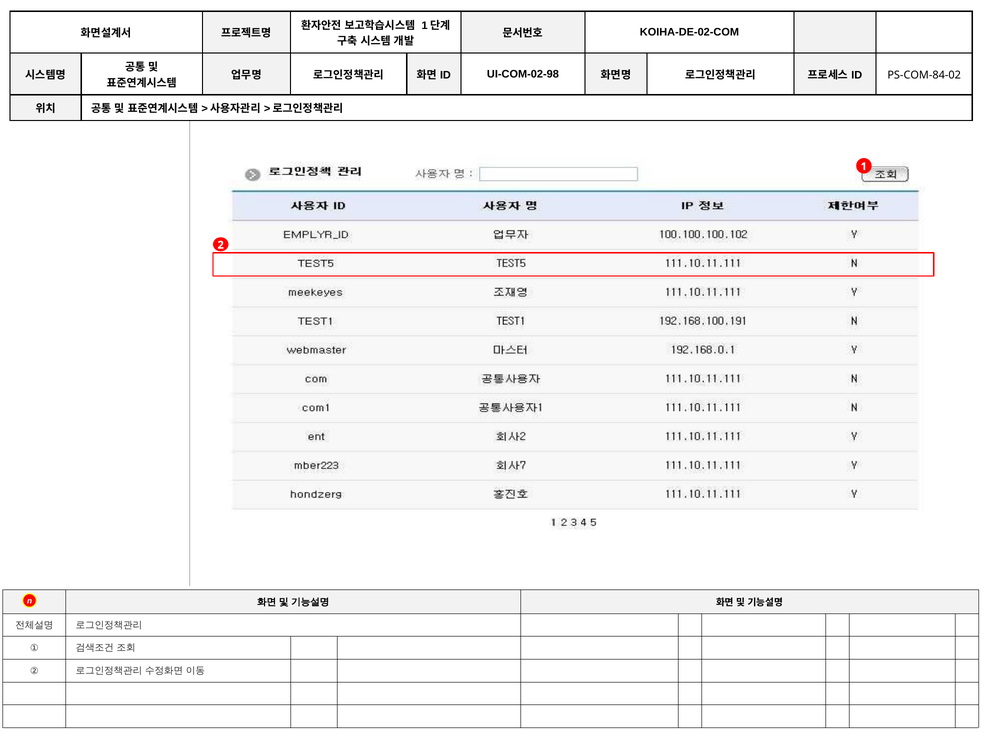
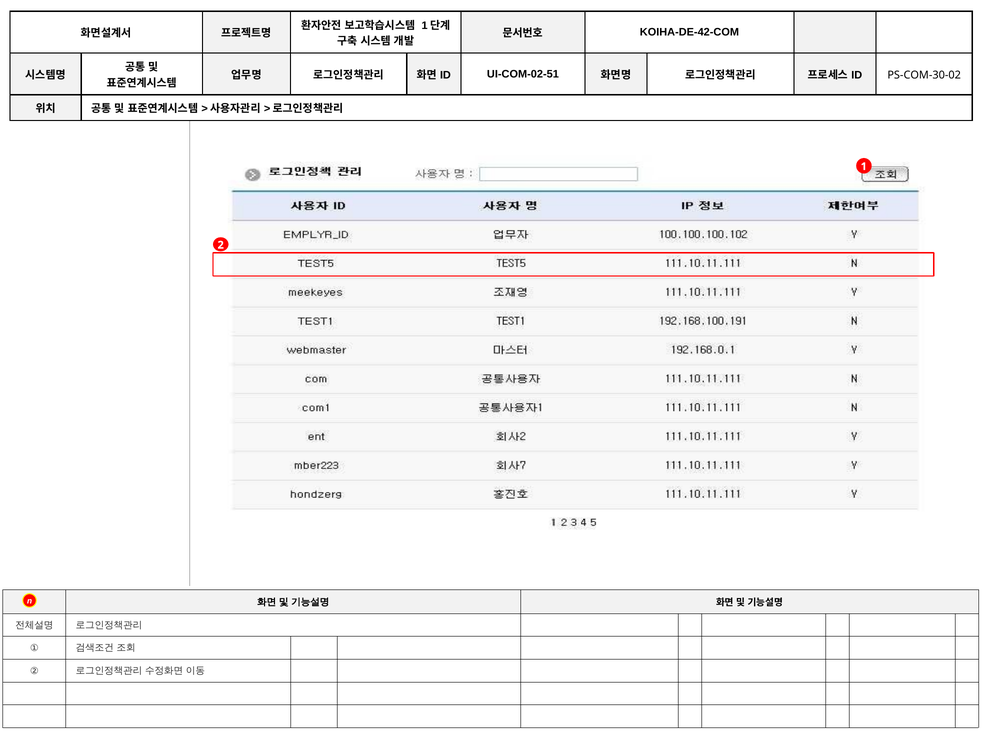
KOIHA-DE-02-COM: KOIHA-DE-02-COM -> KOIHA-DE-42-COM
UI-COM-02-98: UI-COM-02-98 -> UI-COM-02-51
PS-COM-84-02: PS-COM-84-02 -> PS-COM-30-02
